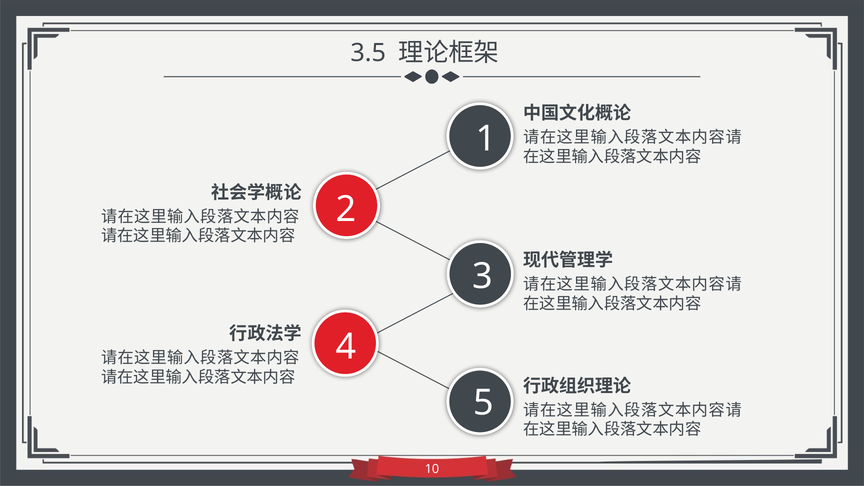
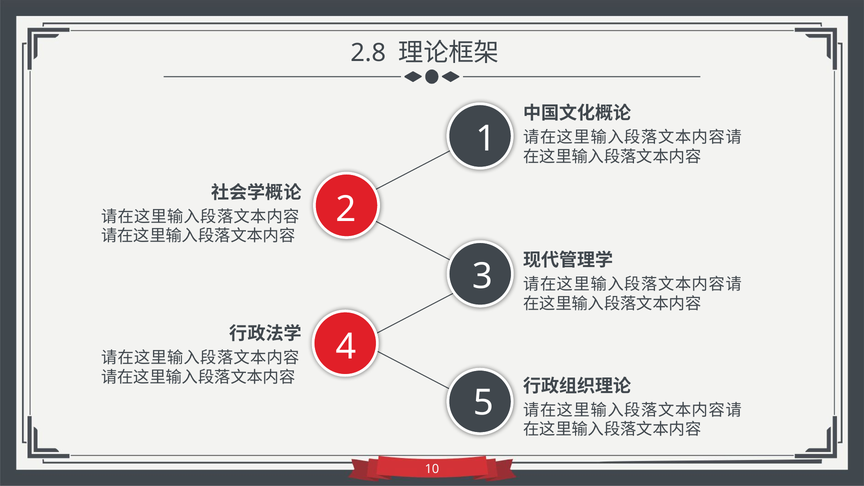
3.5: 3.5 -> 2.8
